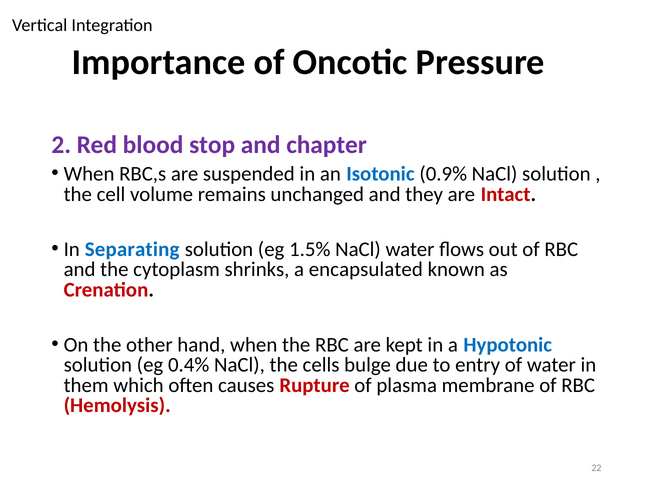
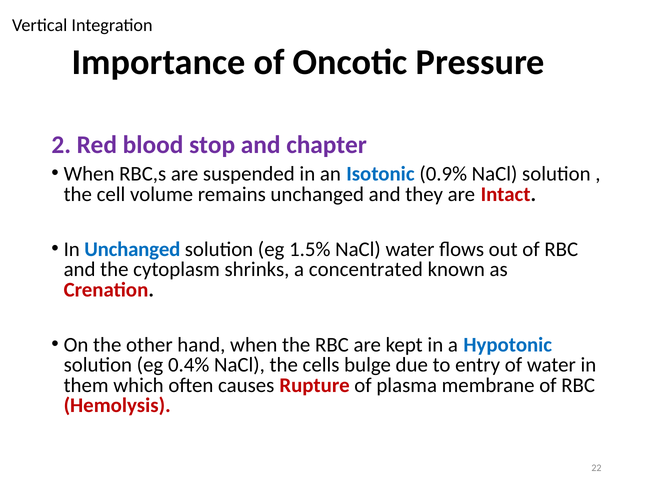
In Separating: Separating -> Unchanged
encapsulated: encapsulated -> concentrated
